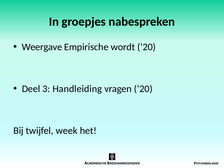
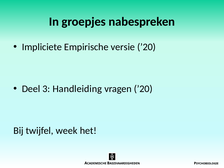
Weergave: Weergave -> Impliciete
wordt: wordt -> versie
